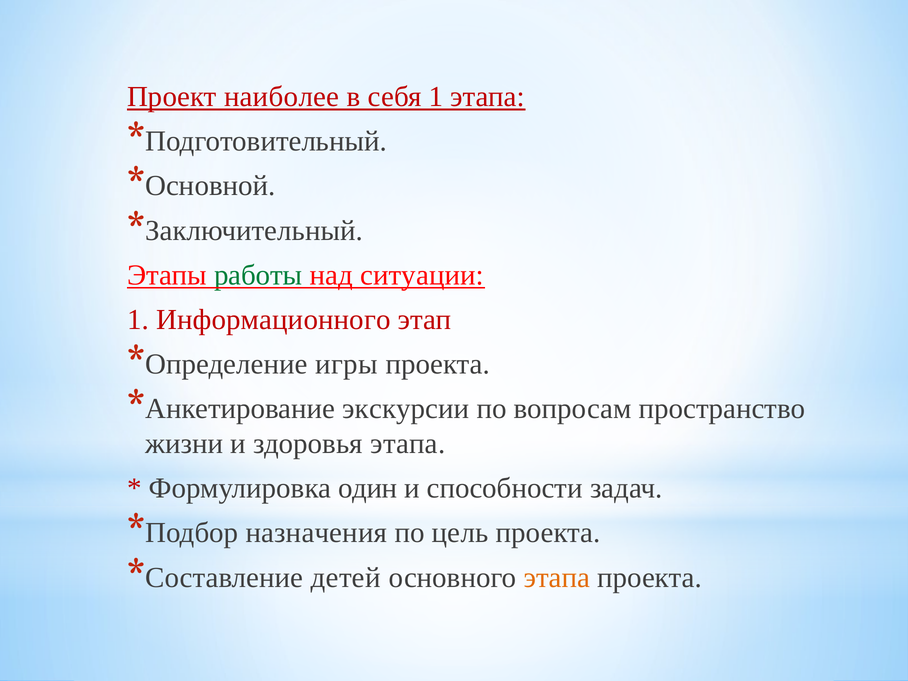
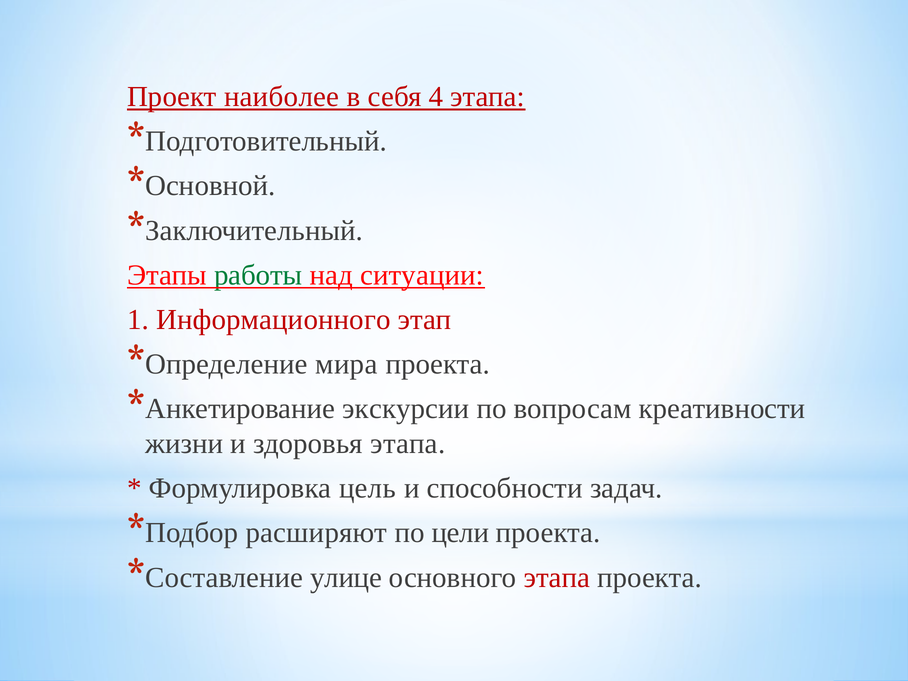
себя 1: 1 -> 4
игры: игры -> мира
пространство: пространство -> креативности
один: один -> цель
назначения: назначения -> расширяют
цель: цель -> цели
детей: детей -> улице
этапа at (557, 578) colour: orange -> red
